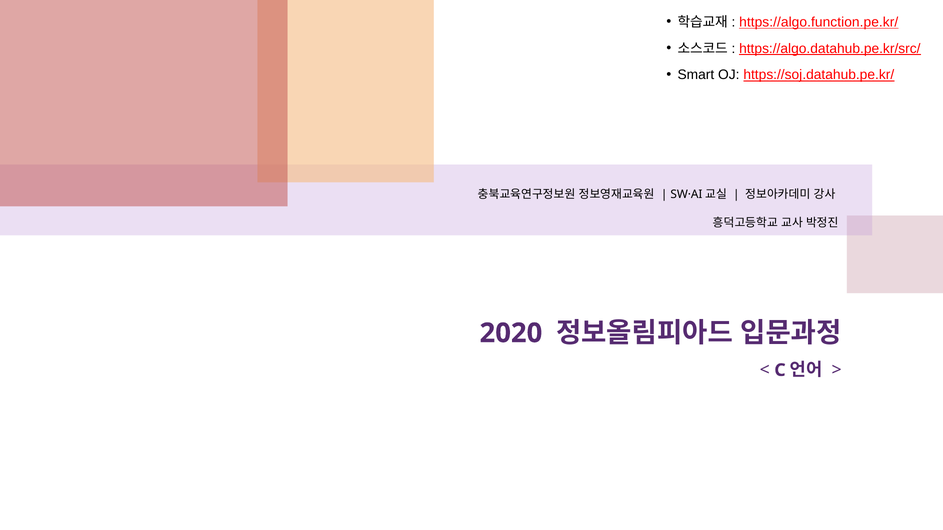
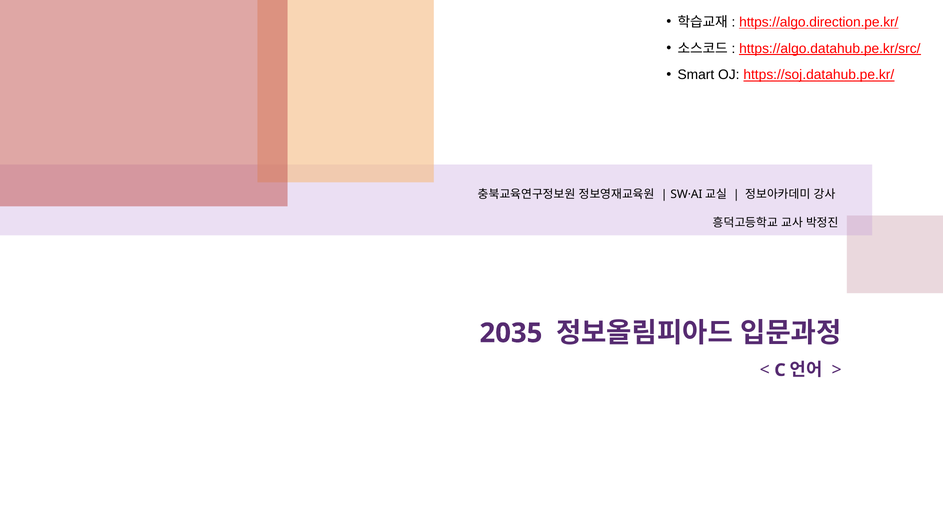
https://algo.function.pe.kr/: https://algo.function.pe.kr/ -> https://algo.direction.pe.kr/
2020: 2020 -> 2035
